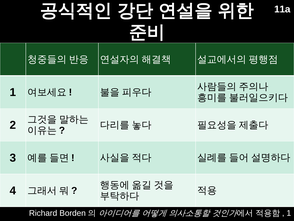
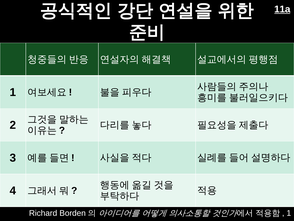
11a underline: none -> present
